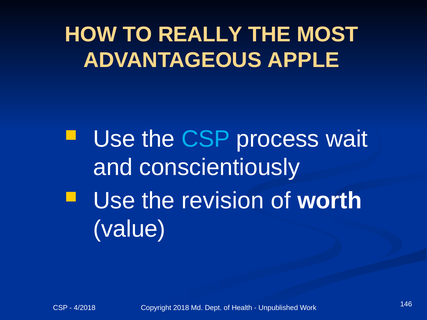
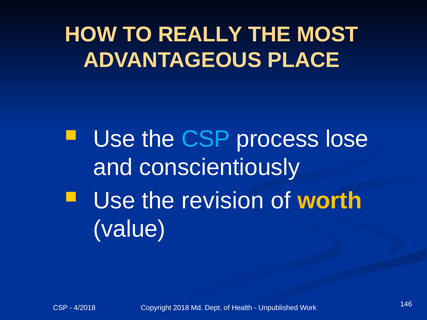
APPLE: APPLE -> PLACE
wait: wait -> lose
worth colour: white -> yellow
